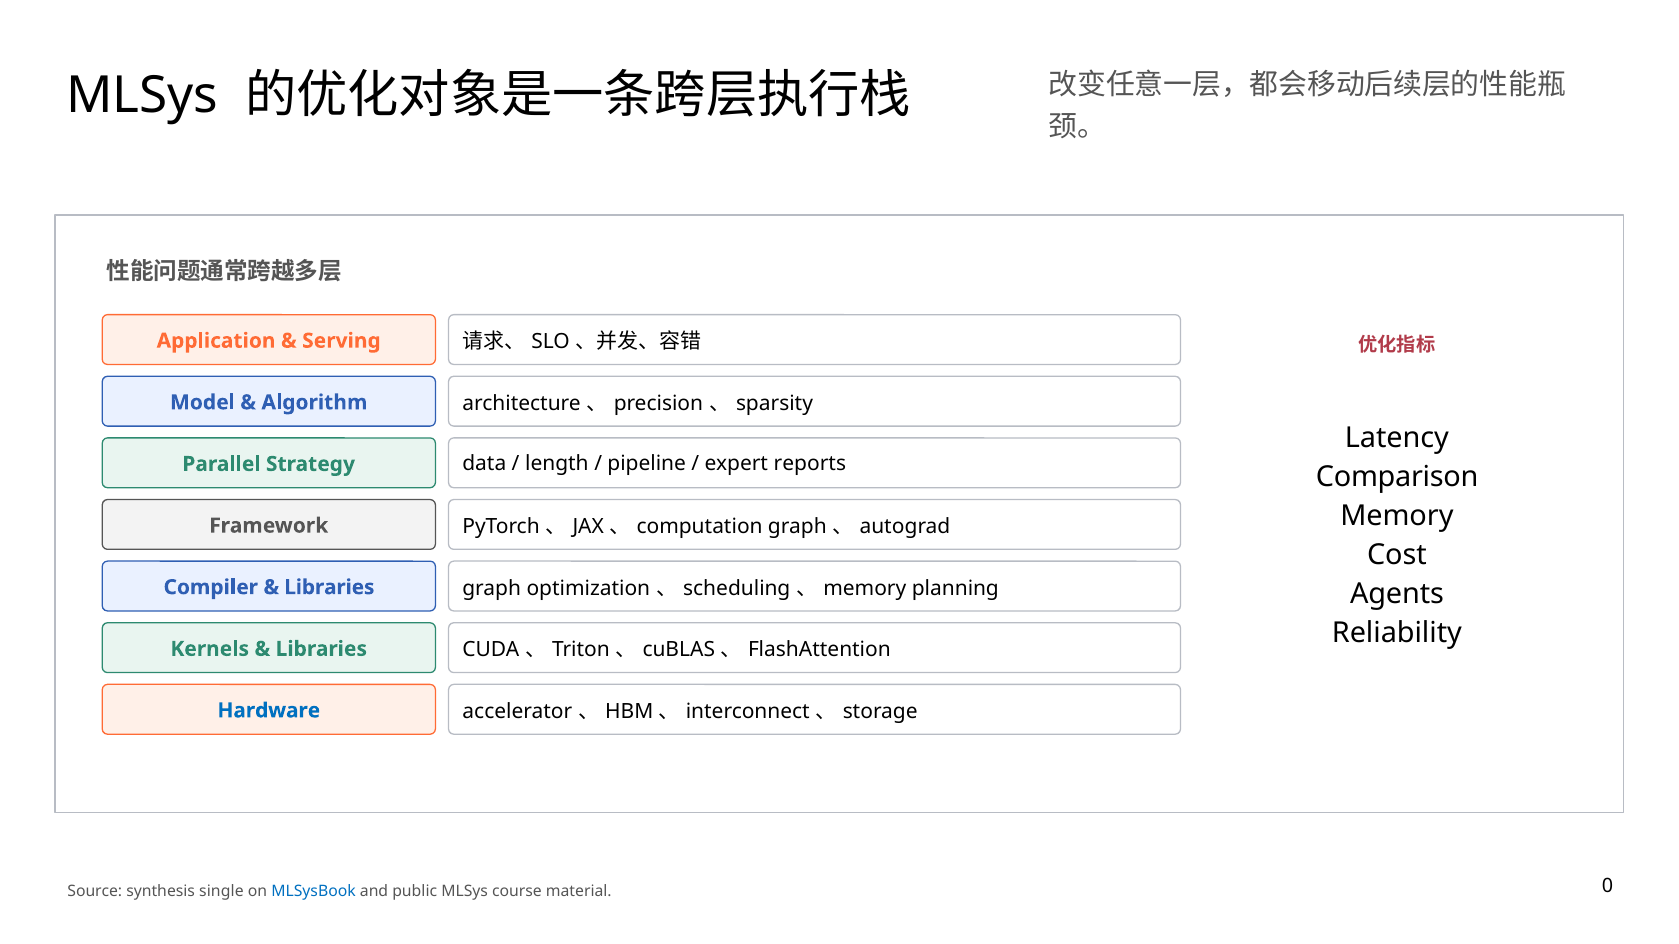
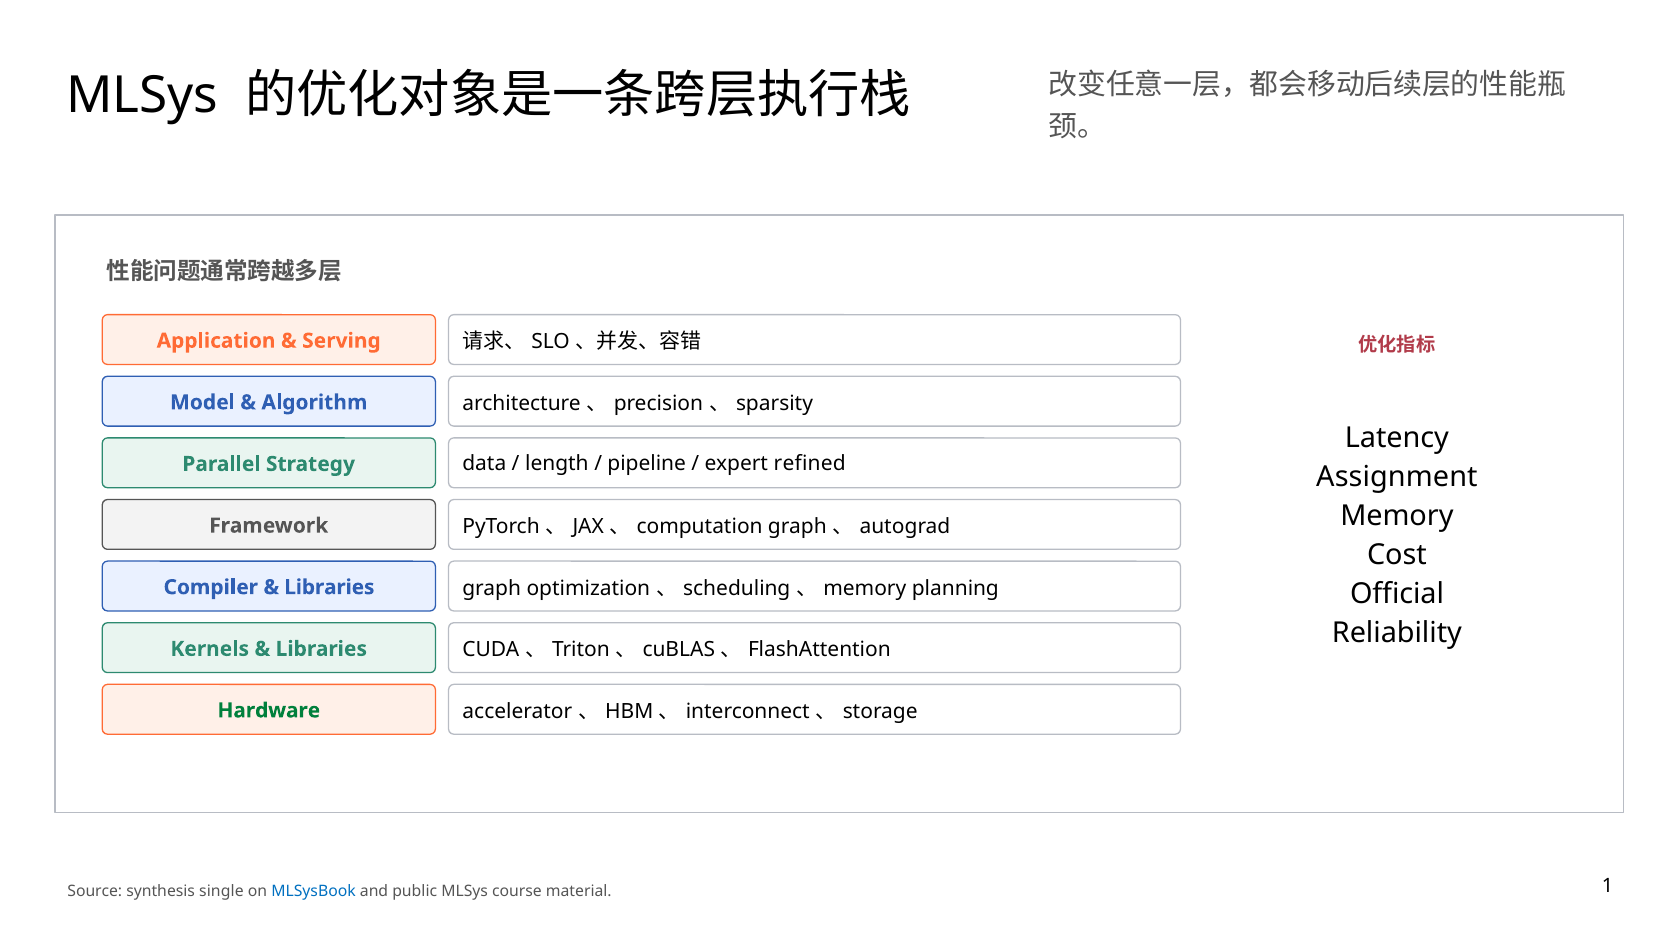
reports: reports -> refined
Comparison: Comparison -> Assignment
Agents: Agents -> Official
Hardware colour: blue -> green
0: 0 -> 1
